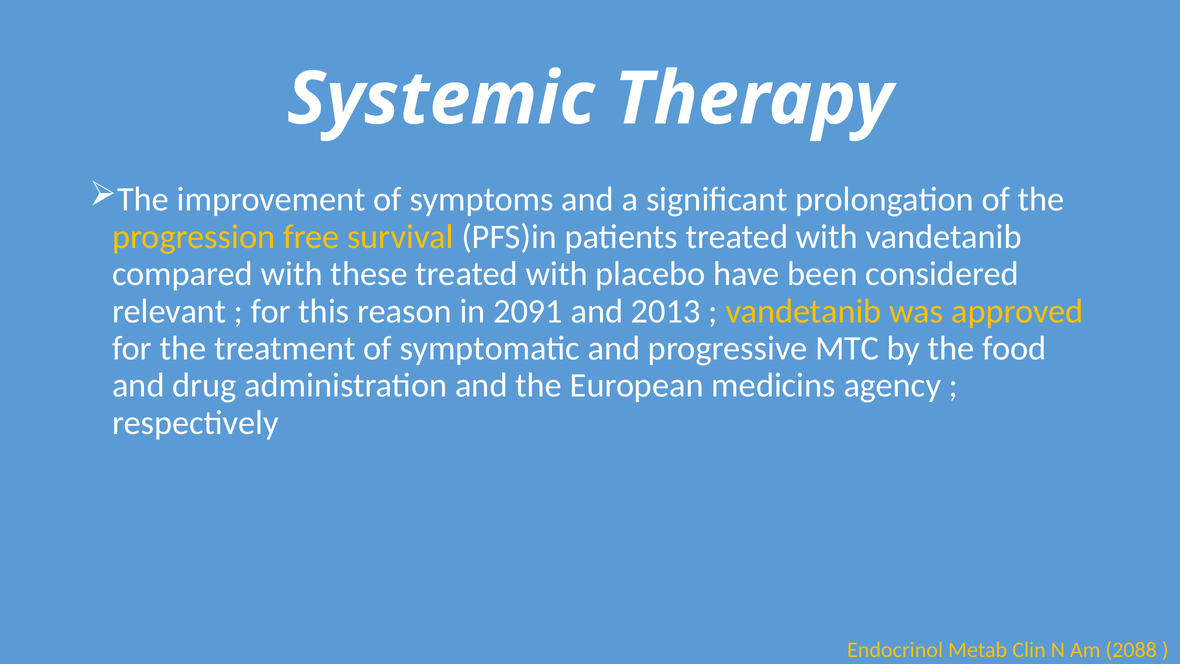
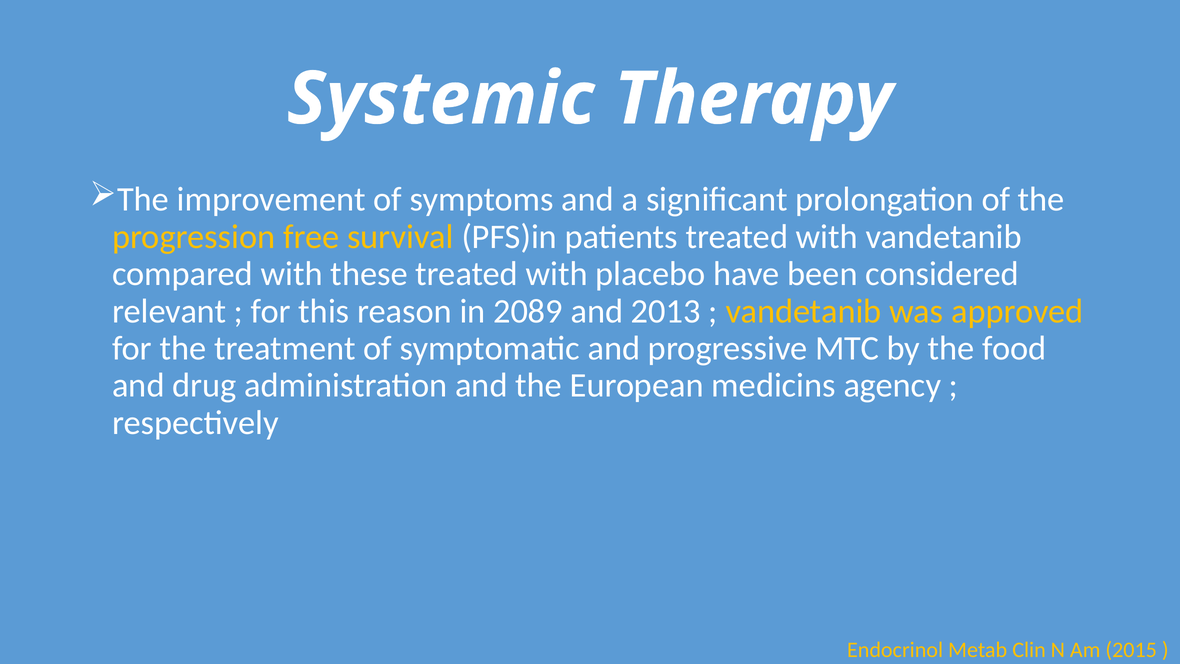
2091: 2091 -> 2089
2088: 2088 -> 2015
